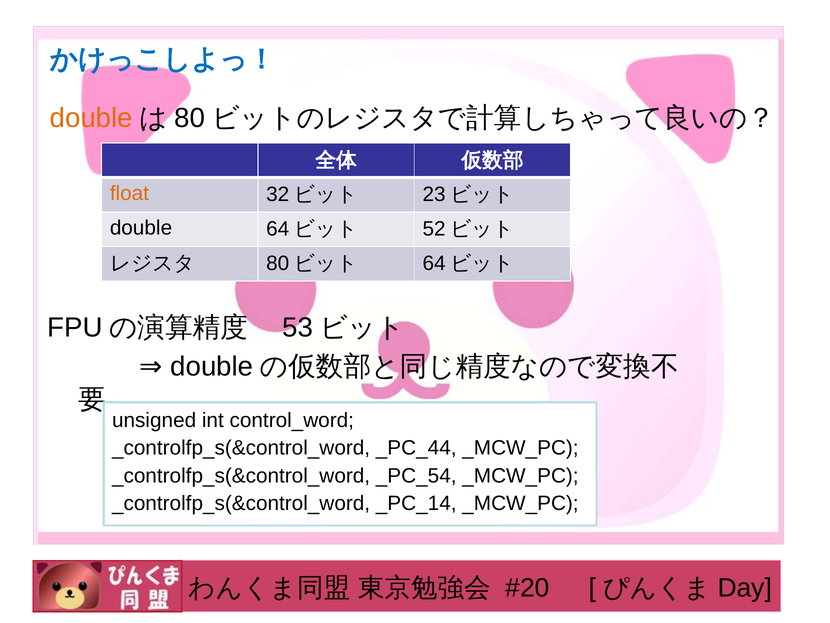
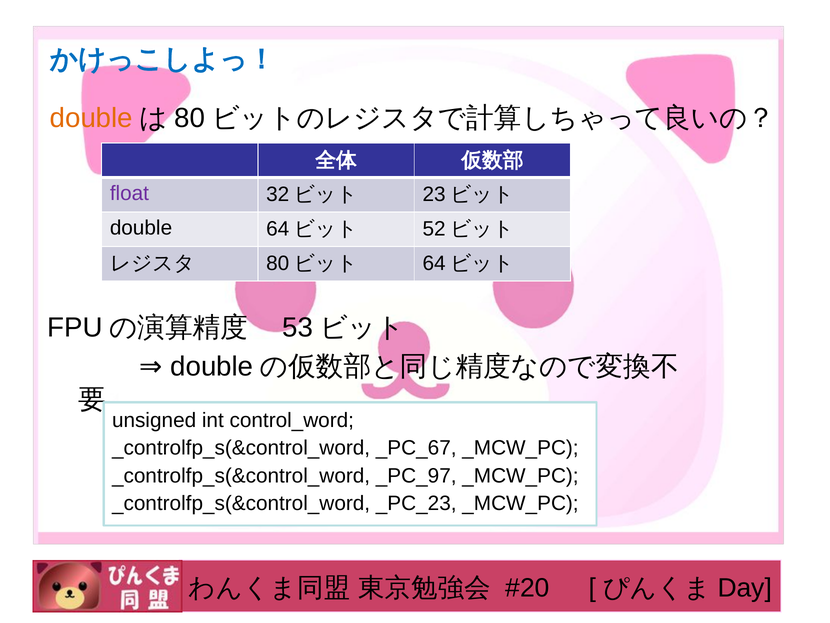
float colour: orange -> purple
_PC_44: _PC_44 -> _PC_67
_PC_54: _PC_54 -> _PC_97
_PC_14: _PC_14 -> _PC_23
